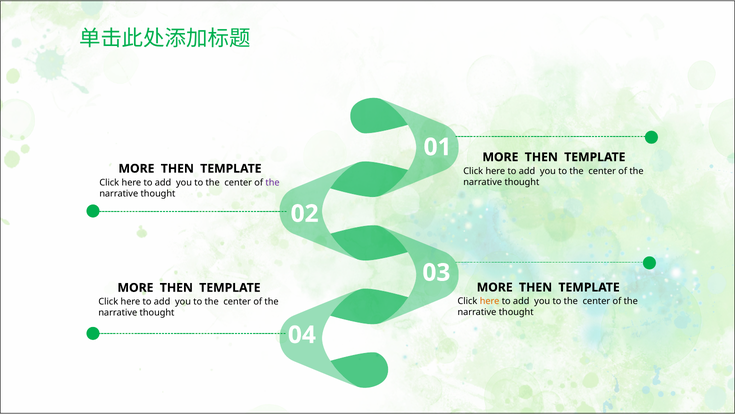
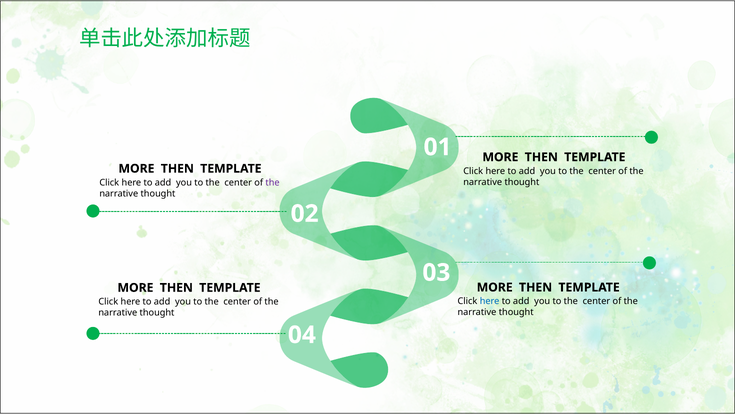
here at (490, 301) colour: orange -> blue
